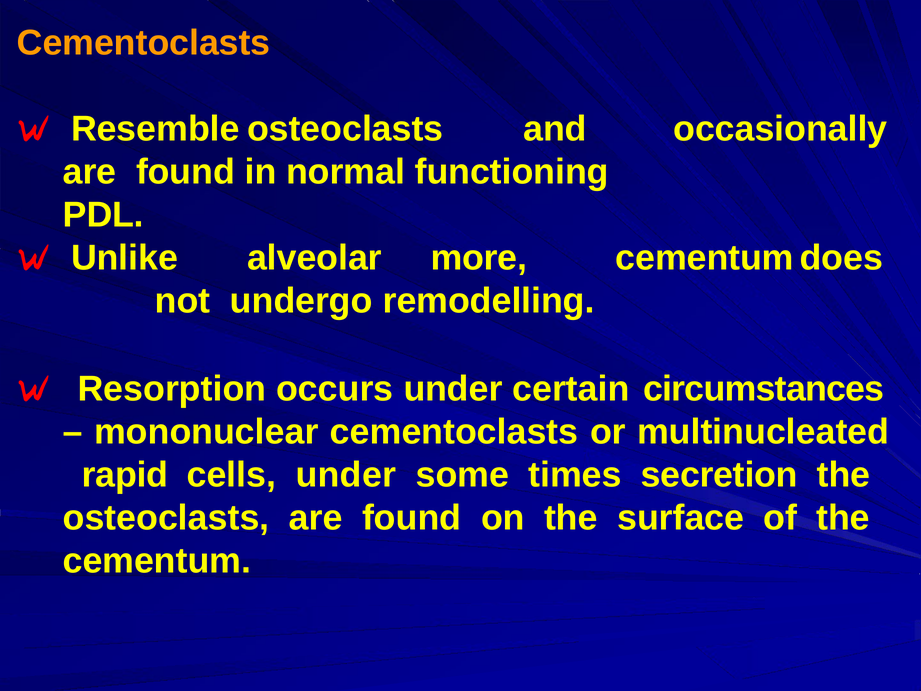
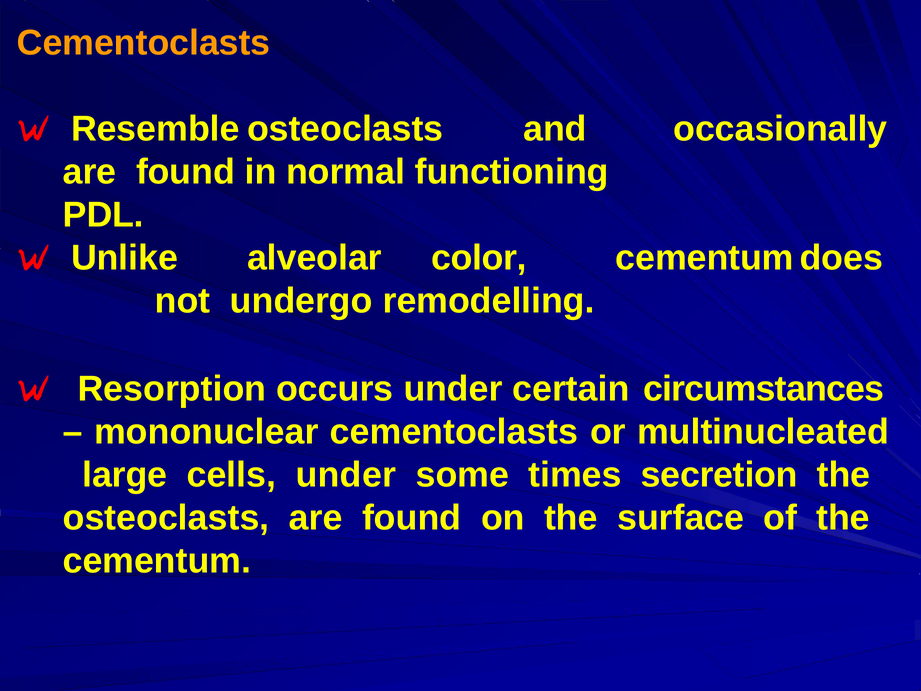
more: more -> color
rapid: rapid -> large
